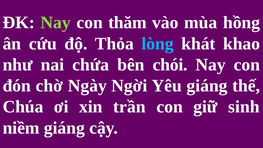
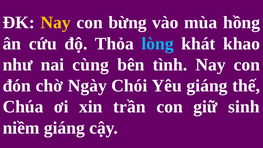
Nay at (56, 23) colour: light green -> yellow
thăm: thăm -> bừng
chứa: chứa -> cùng
chói: chói -> tình
Ngời: Ngời -> Chói
